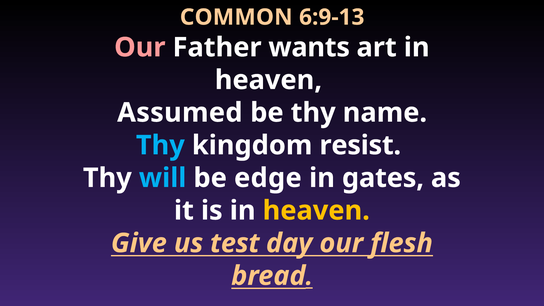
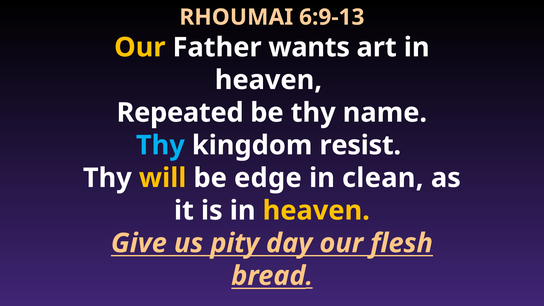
COMMON: COMMON -> RHOUMAI
Our at (140, 47) colour: pink -> yellow
Assumed: Assumed -> Repeated
will colour: light blue -> yellow
gates: gates -> clean
test: test -> pity
